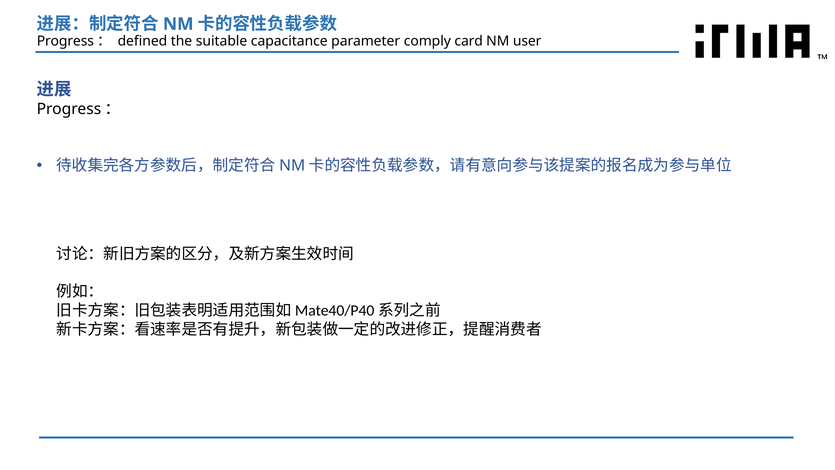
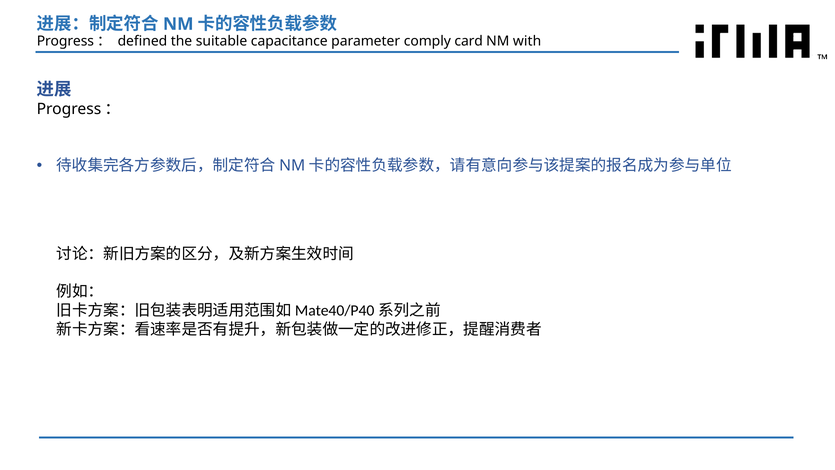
user: user -> with
